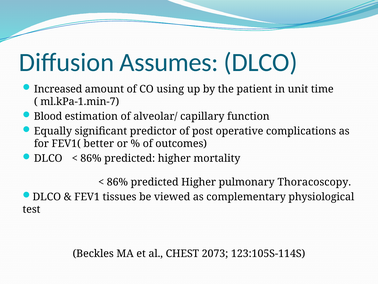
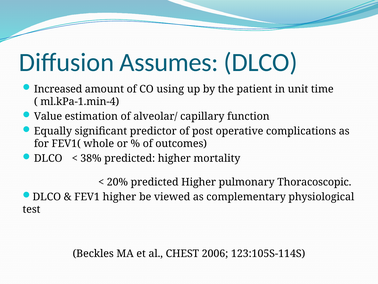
ml.kPa-1.min-7: ml.kPa-1.min-7 -> ml.kPa-1.min-4
Blood: Blood -> Value
better: better -> whole
86% at (91, 158): 86% -> 38%
86% at (117, 182): 86% -> 20%
Thoracoscopy: Thoracoscopy -> Thoracoscopic
FEV1 tissues: tissues -> higher
2073: 2073 -> 2006
